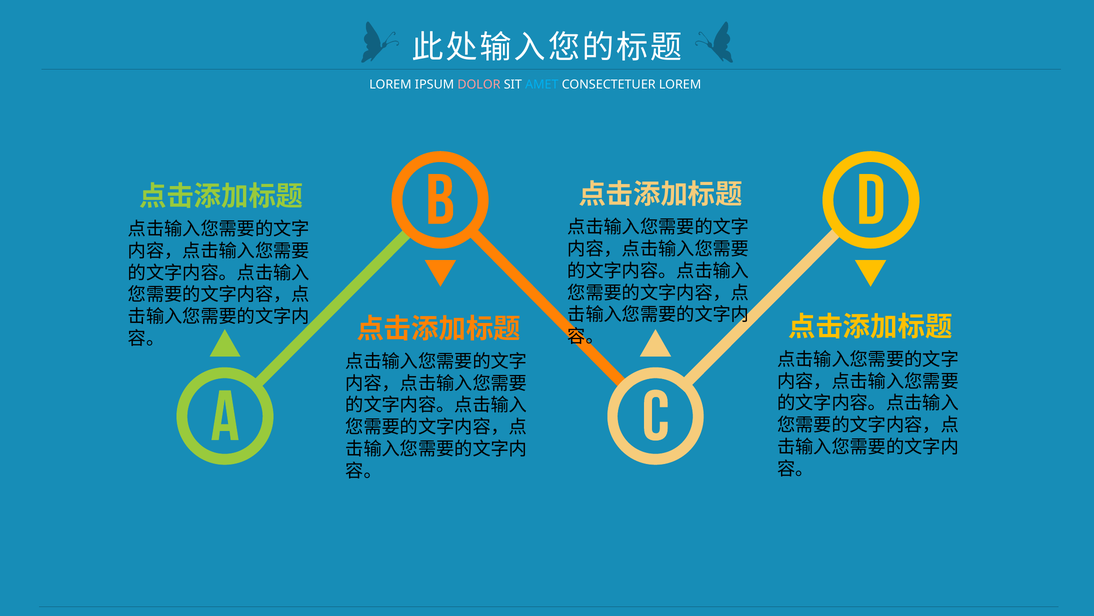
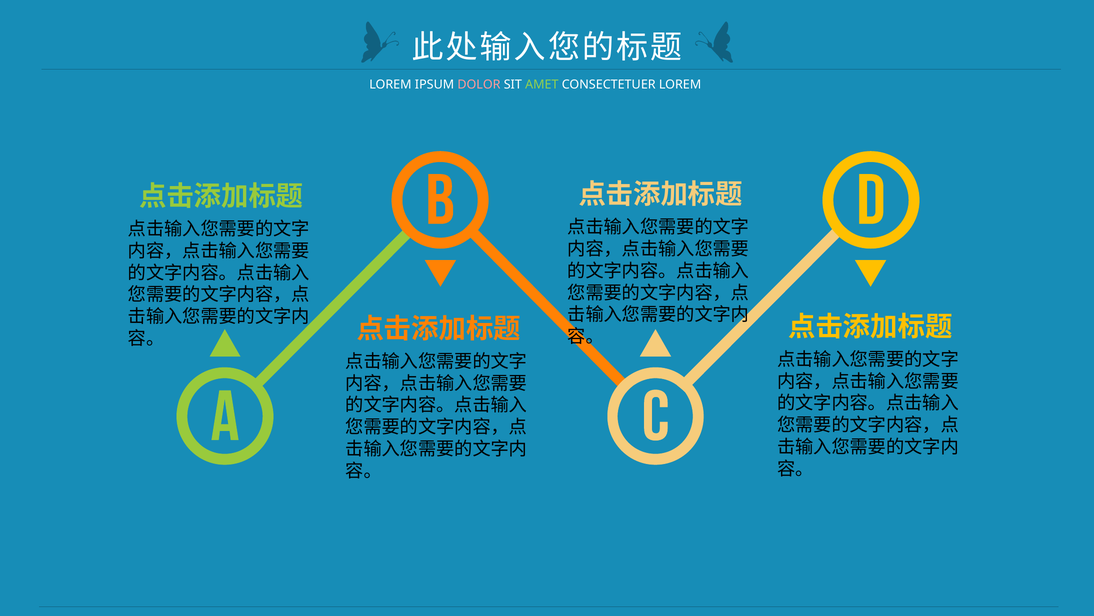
AMET colour: light blue -> light green
